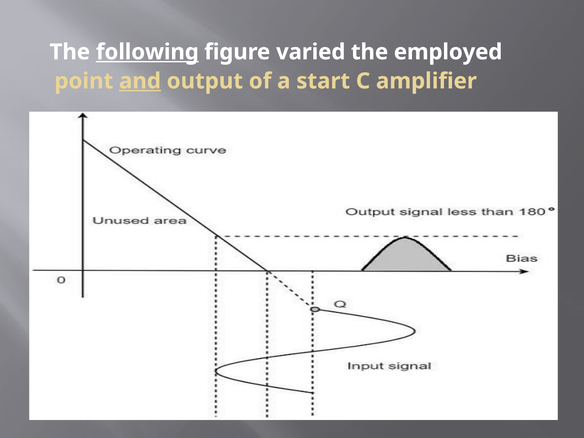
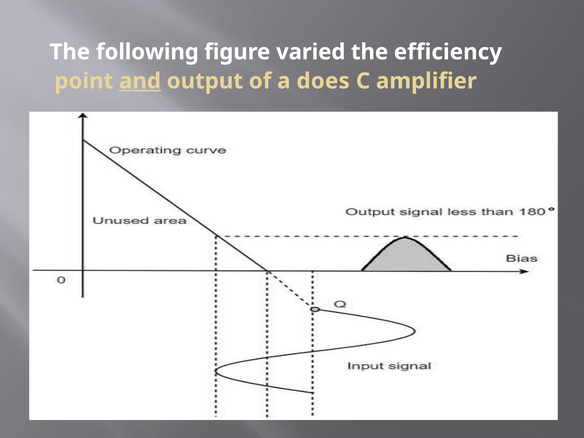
following underline: present -> none
employed: employed -> efficiency
start: start -> does
